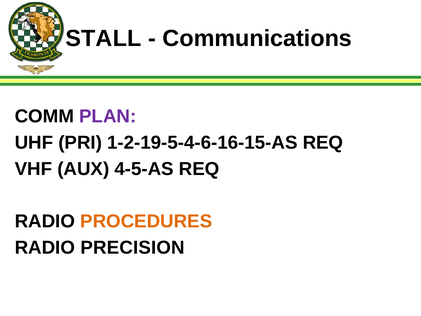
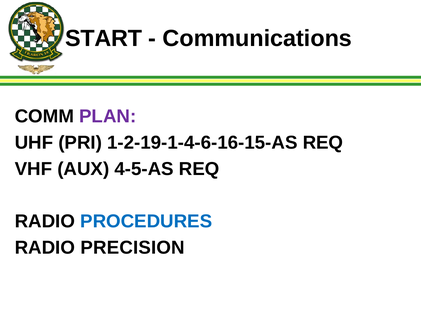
STALL: STALL -> START
1-2-19-5-4-6-16-15-AS: 1-2-19-5-4-6-16-15-AS -> 1-2-19-1-4-6-16-15-AS
PROCEDURES colour: orange -> blue
